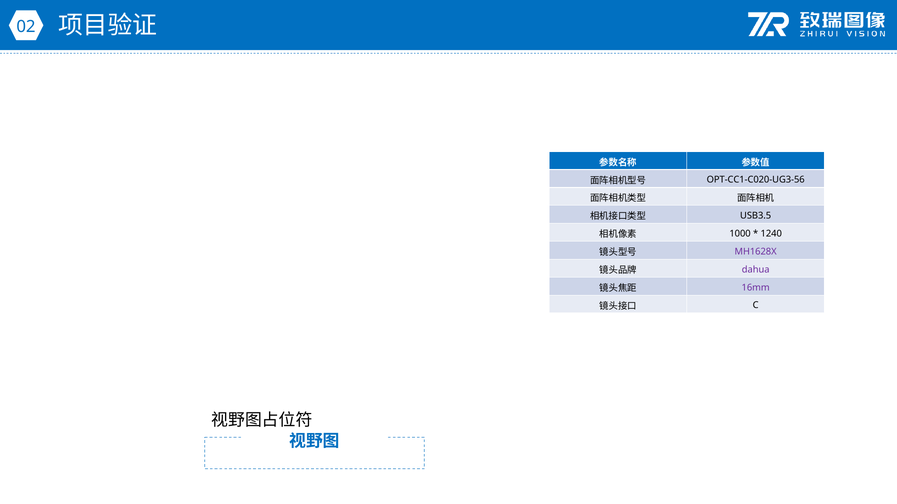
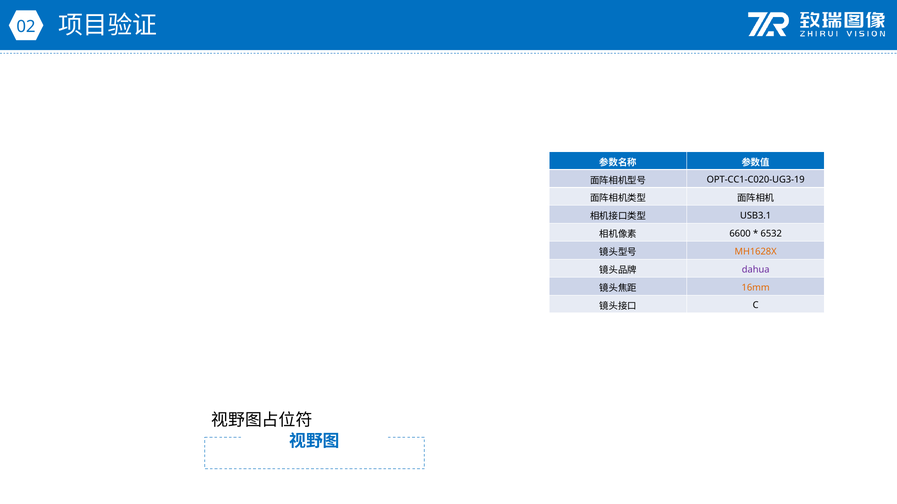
OPT-CC1-C020-UG3-56: OPT-CC1-C020-UG3-56 -> OPT-CC1-C020-UG3-19
USB3.5: USB3.5 -> USB3.1
1000: 1000 -> 6600
1240: 1240 -> 6532
MH1628X colour: purple -> orange
16mm colour: purple -> orange
